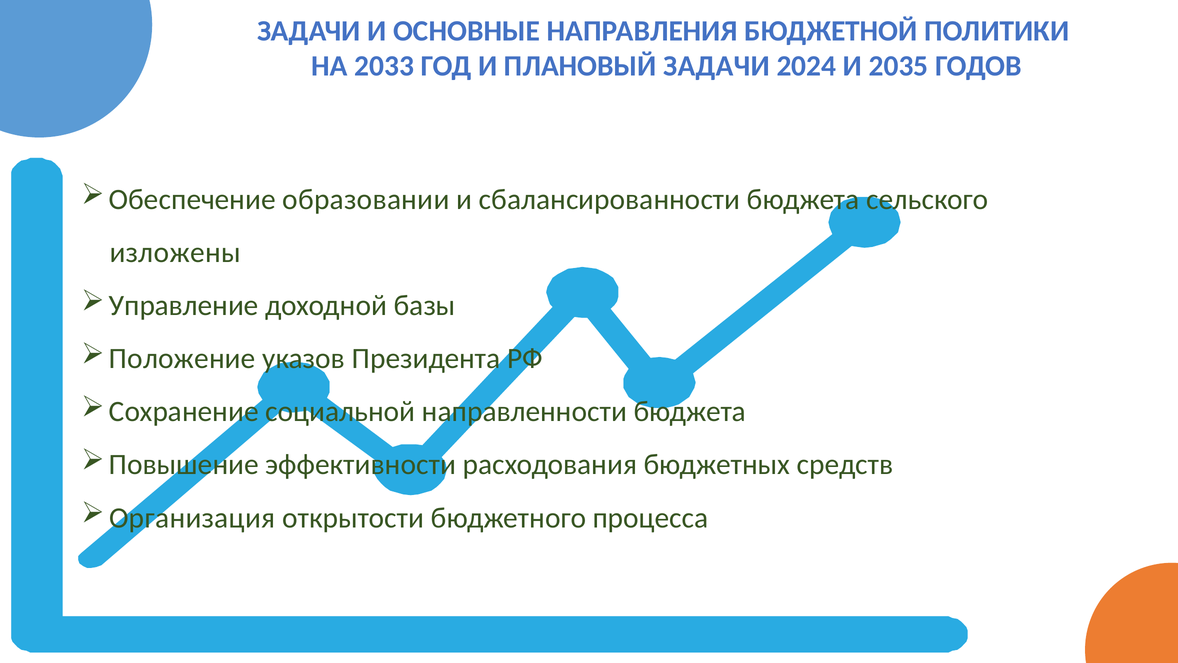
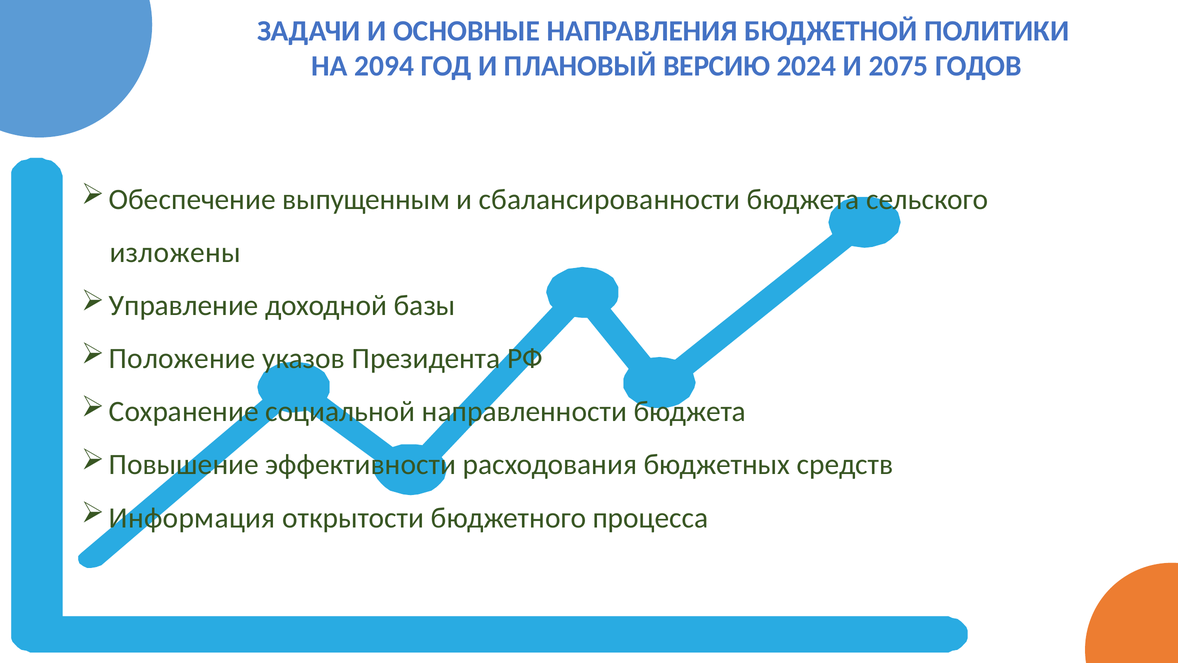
2033: 2033 -> 2094
ПЛАНОВЫЙ ЗАДАЧИ: ЗАДАЧИ -> ВЕРСИЮ
2035: 2035 -> 2075
образовании: образовании -> выпущенным
Организация: Организация -> Информация
